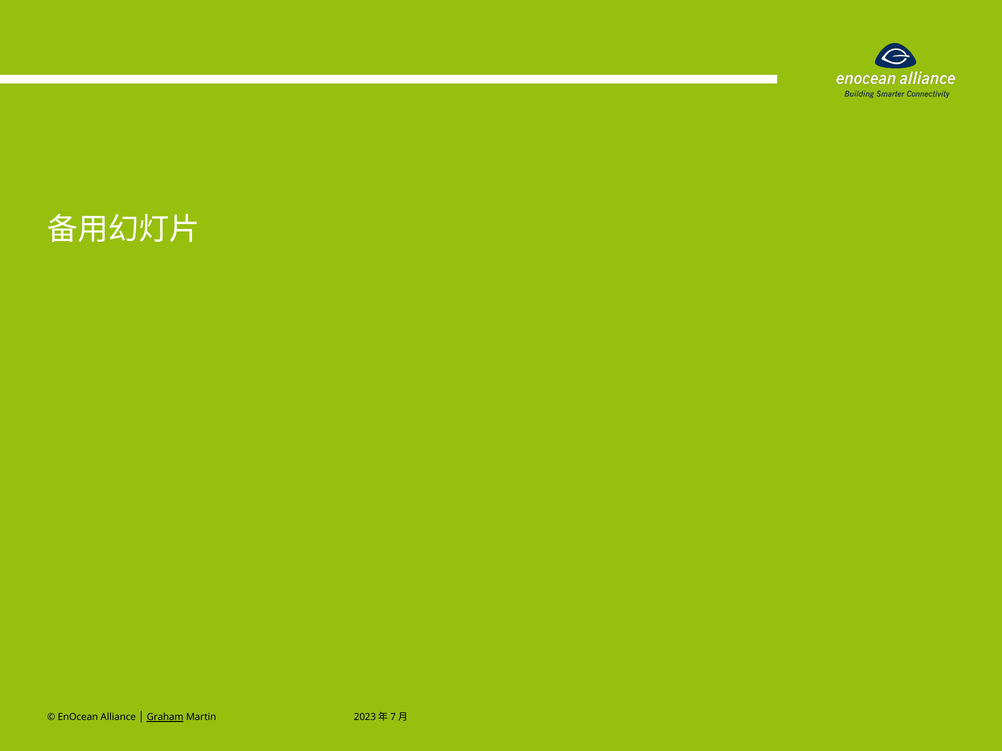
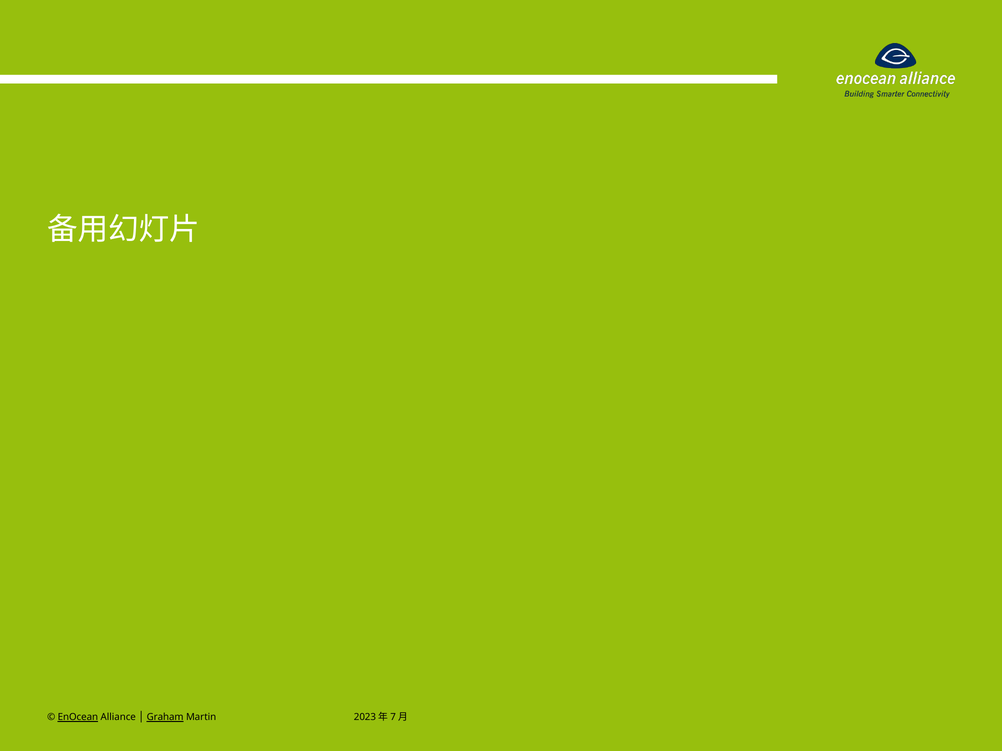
EnOcean underline: none -> present
